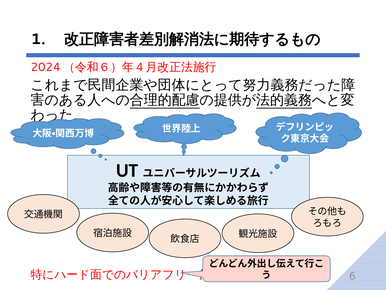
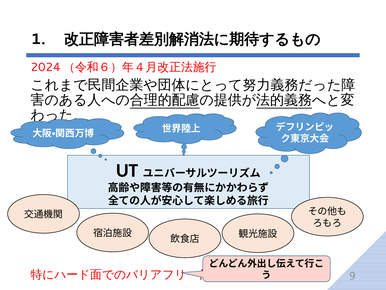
6: 6 -> 9
